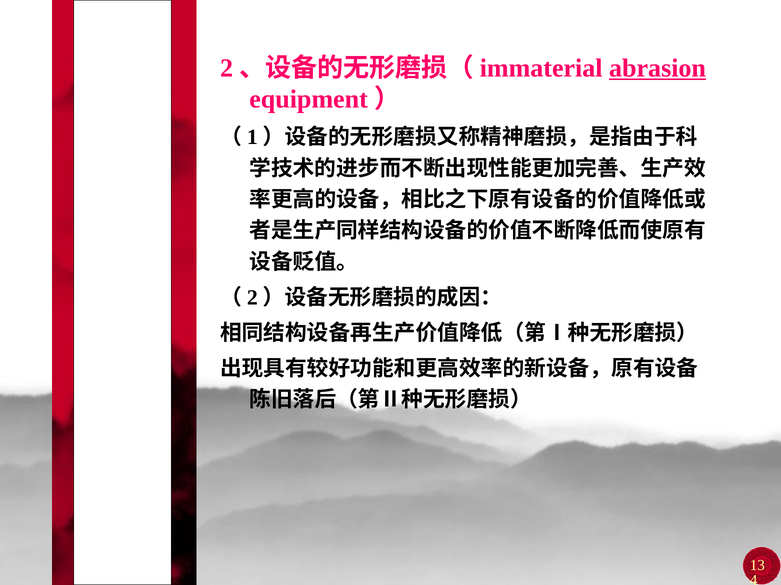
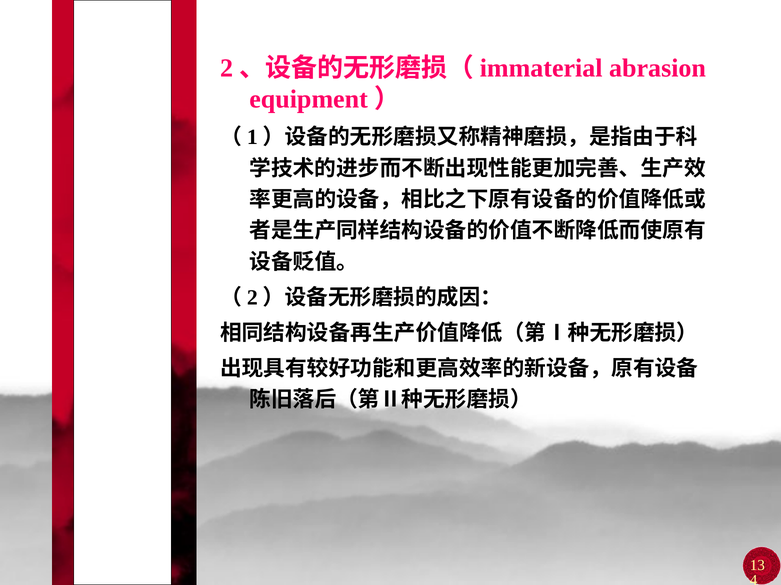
abrasion underline: present -> none
